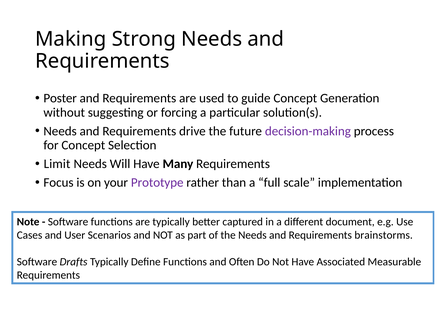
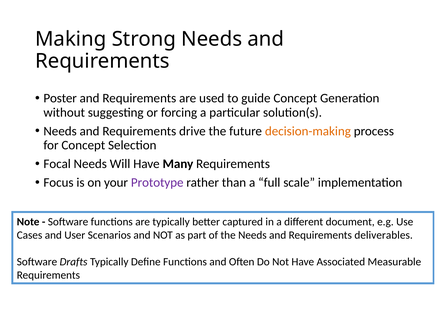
decision-making colour: purple -> orange
Limit: Limit -> Focal
brainstorms: brainstorms -> deliverables
